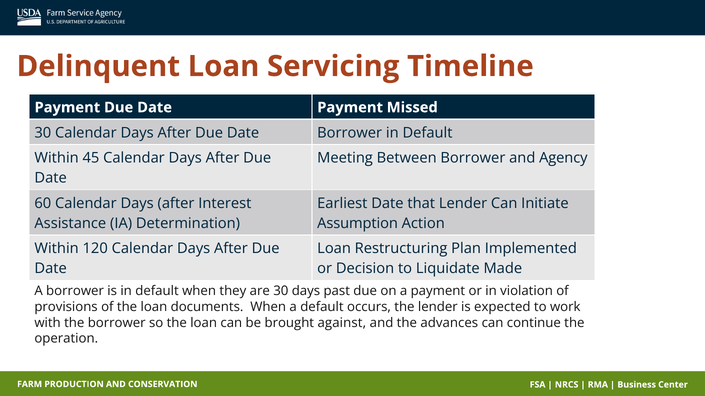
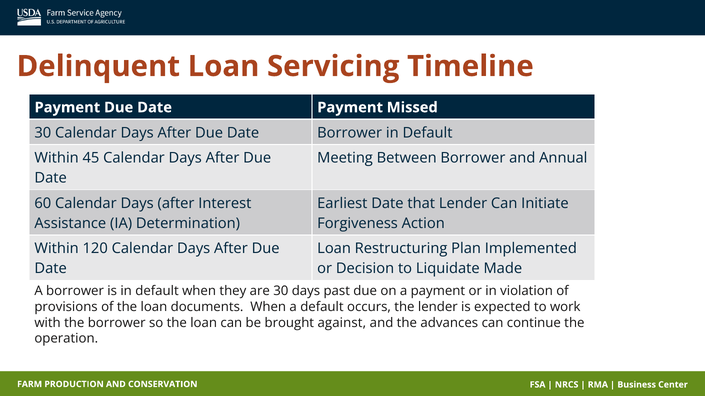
Agency: Agency -> Annual
Assumption: Assumption -> Forgiveness
